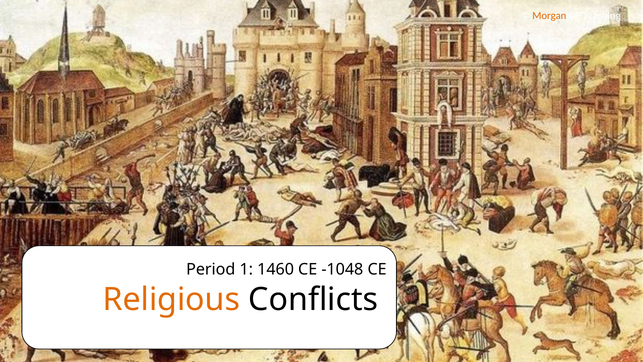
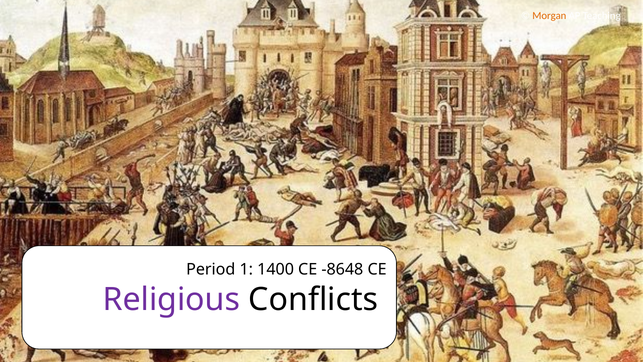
1460: 1460 -> 1400
-1048: -1048 -> -8648
Religious colour: orange -> purple
